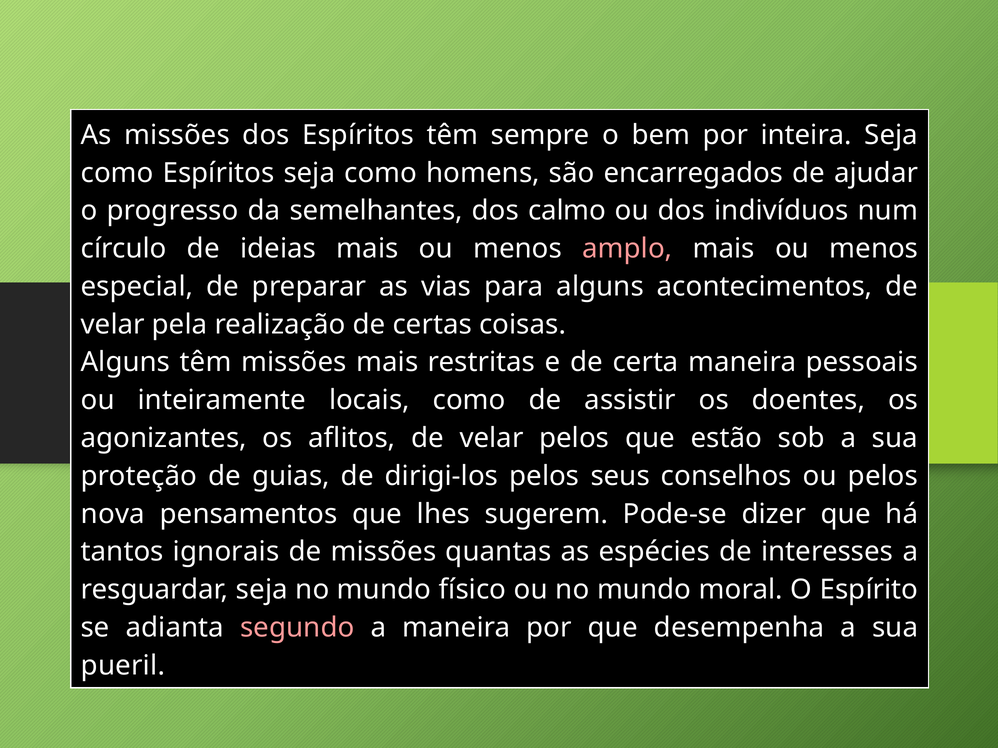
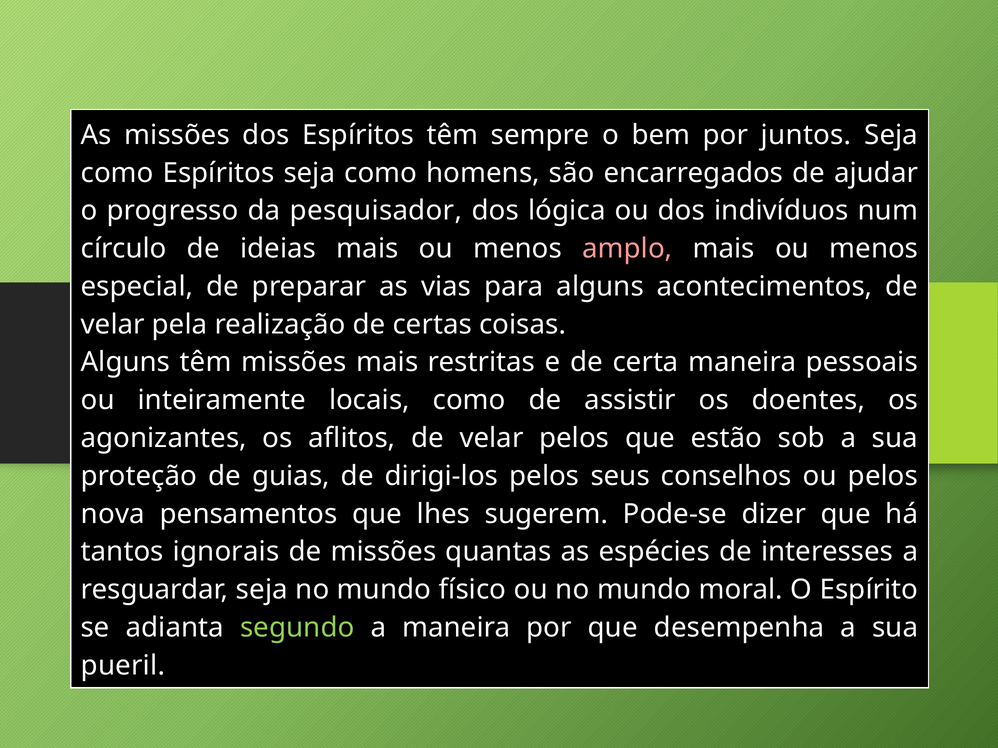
inteira: inteira -> juntos
semelhantes: semelhantes -> pesquisador
calmo: calmo -> lógica
segundo colour: pink -> light green
